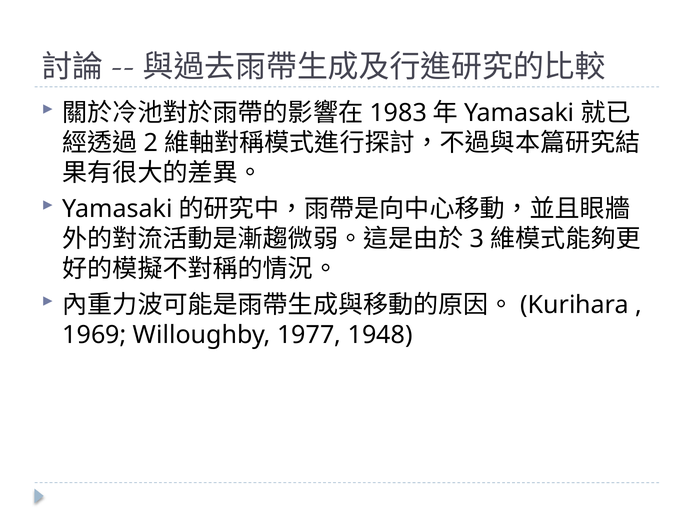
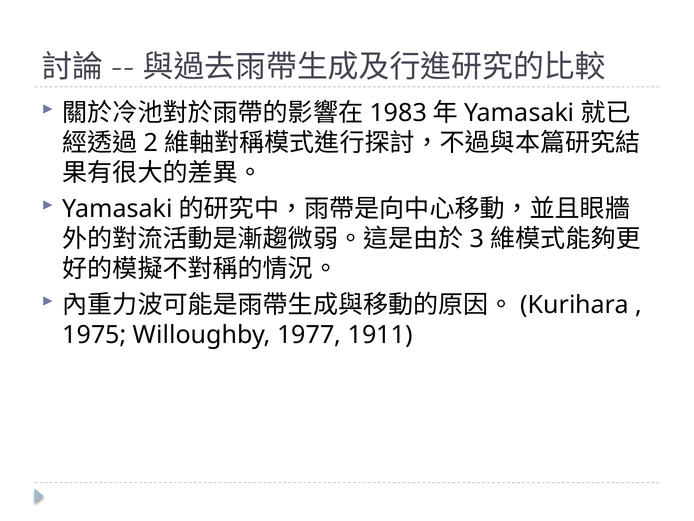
1969: 1969 -> 1975
1948: 1948 -> 1911
